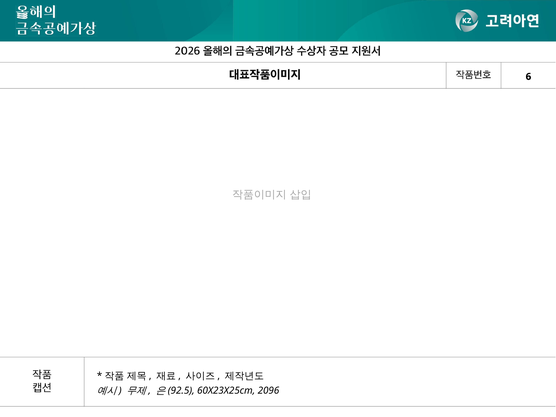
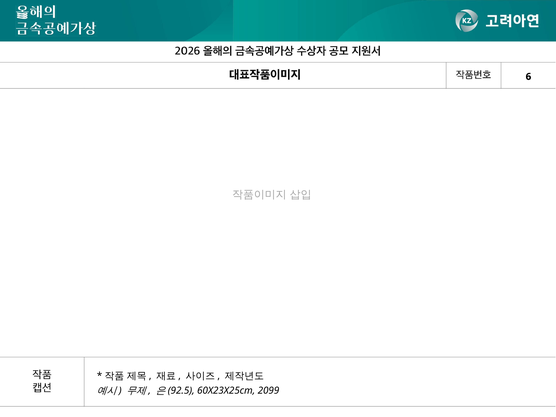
2096: 2096 -> 2099
